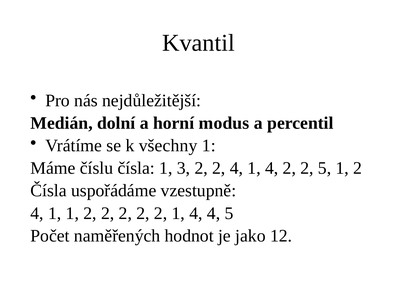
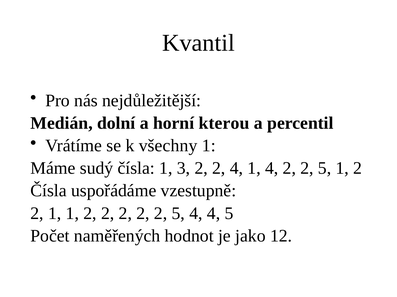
modus: modus -> kterou
číslu: číslu -> sudý
4 at (37, 214): 4 -> 2
2 2 2 1: 1 -> 5
